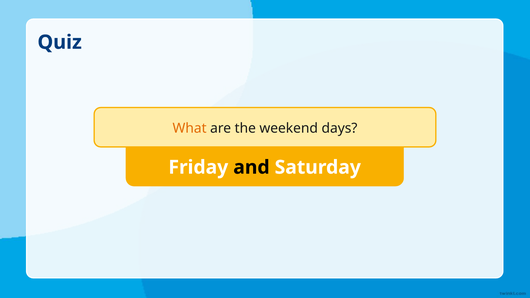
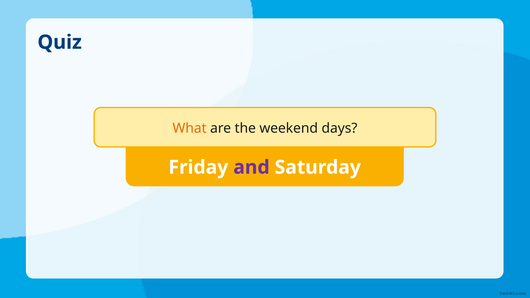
and colour: black -> purple
